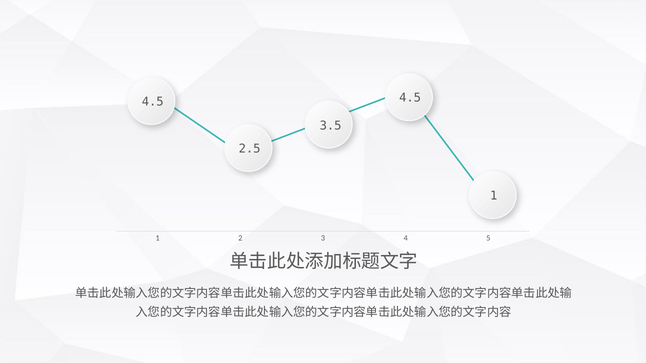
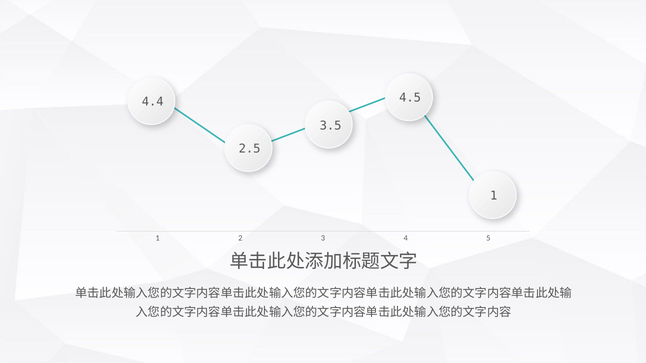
4.5 at (153, 102): 4.5 -> 4.4
